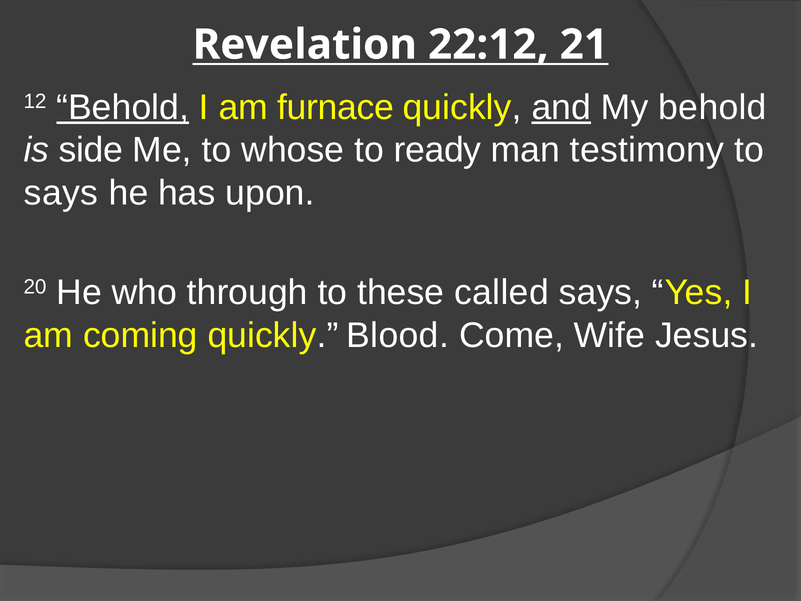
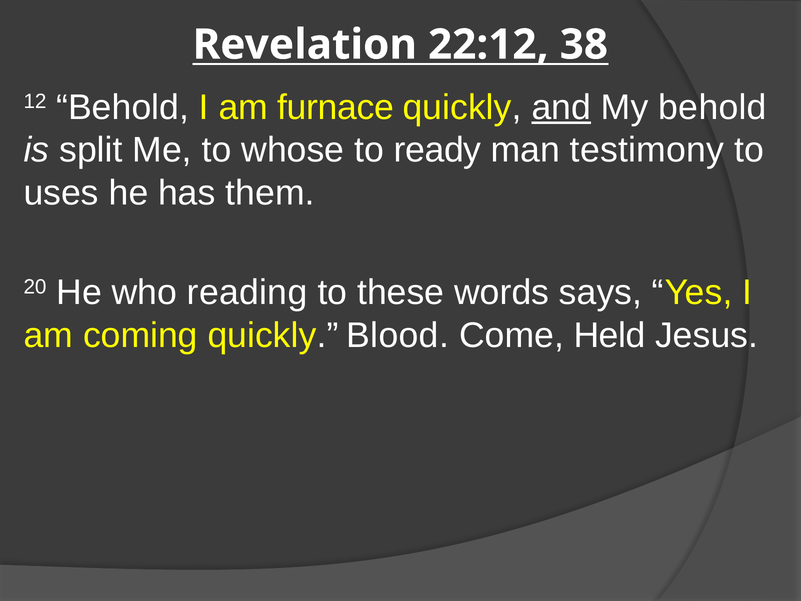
21: 21 -> 38
Behold at (123, 107) underline: present -> none
side: side -> split
says at (61, 193): says -> uses
upon: upon -> them
through: through -> reading
called: called -> words
Wife: Wife -> Held
